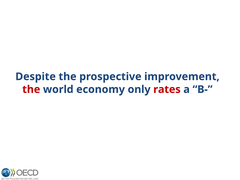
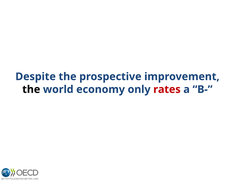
the at (31, 89) colour: red -> black
